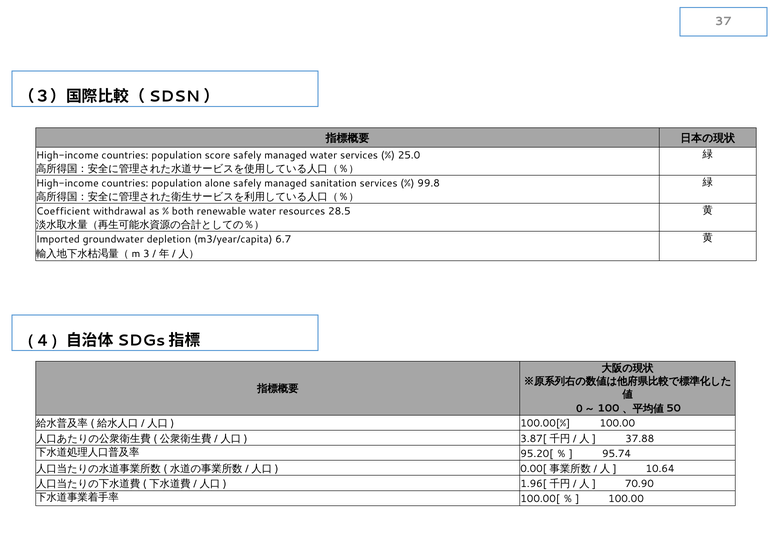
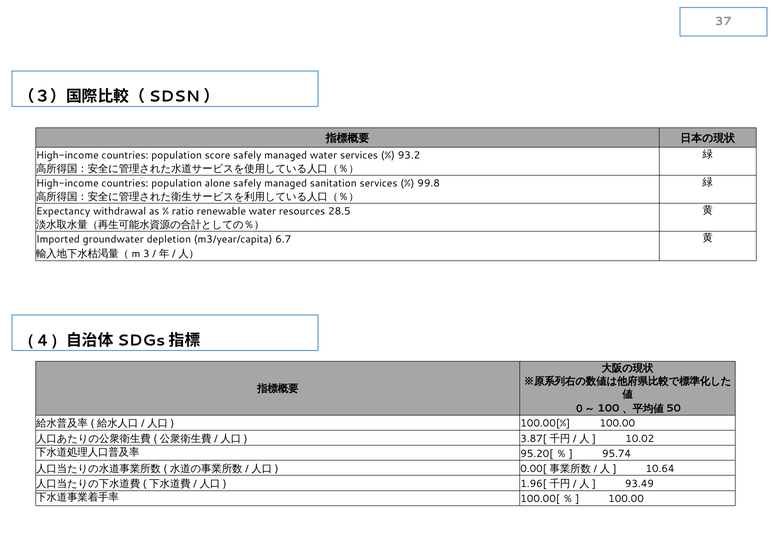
25.0: 25.0 -> 93.2
Coefficient: Coefficient -> Expectancy
both: both -> ratio
37.88: 37.88 -> 10.02
70.90: 70.90 -> 93.49
